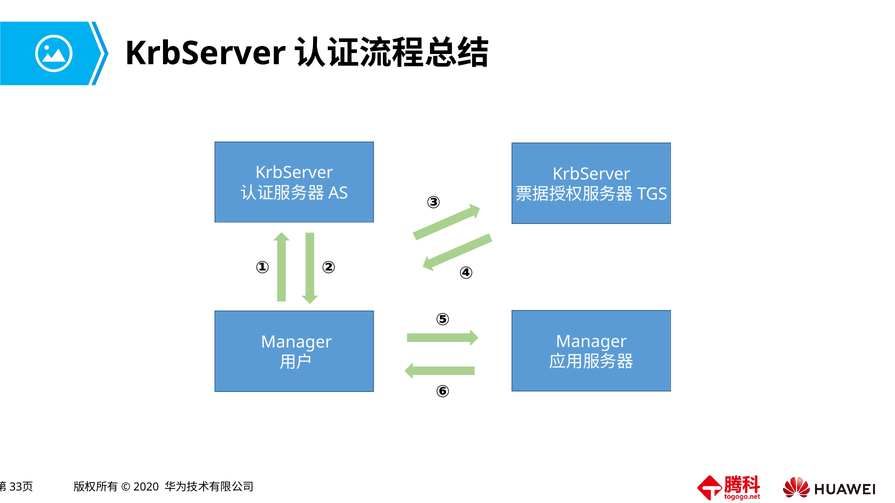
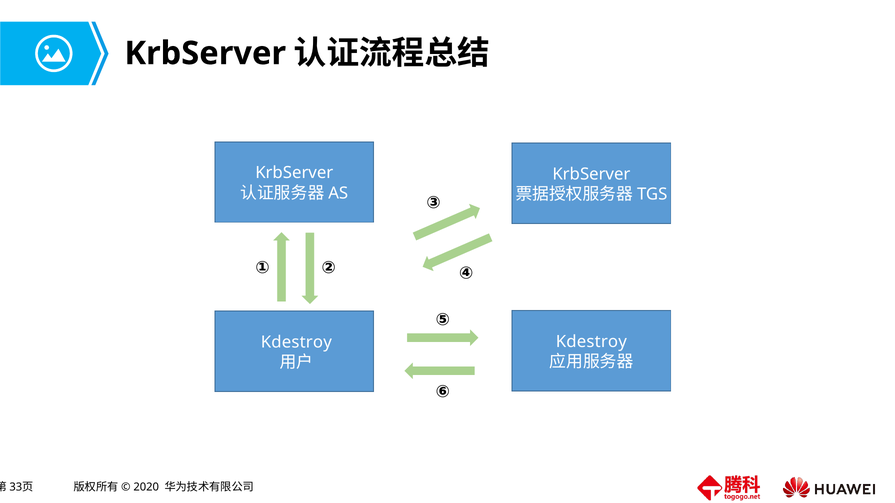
Manager at (591, 342): Manager -> Kdestroy
Manager at (296, 342): Manager -> Kdestroy
